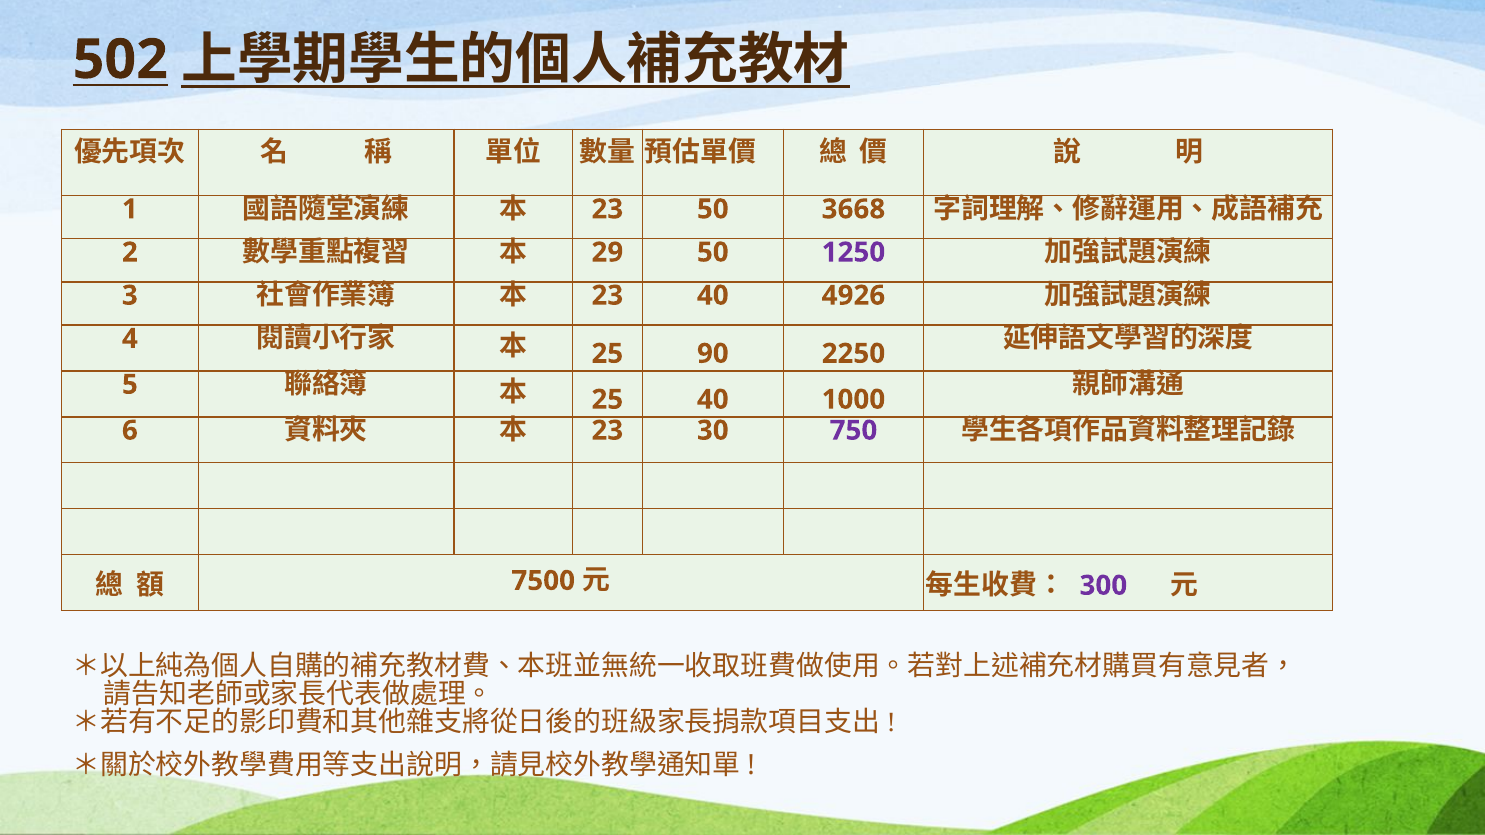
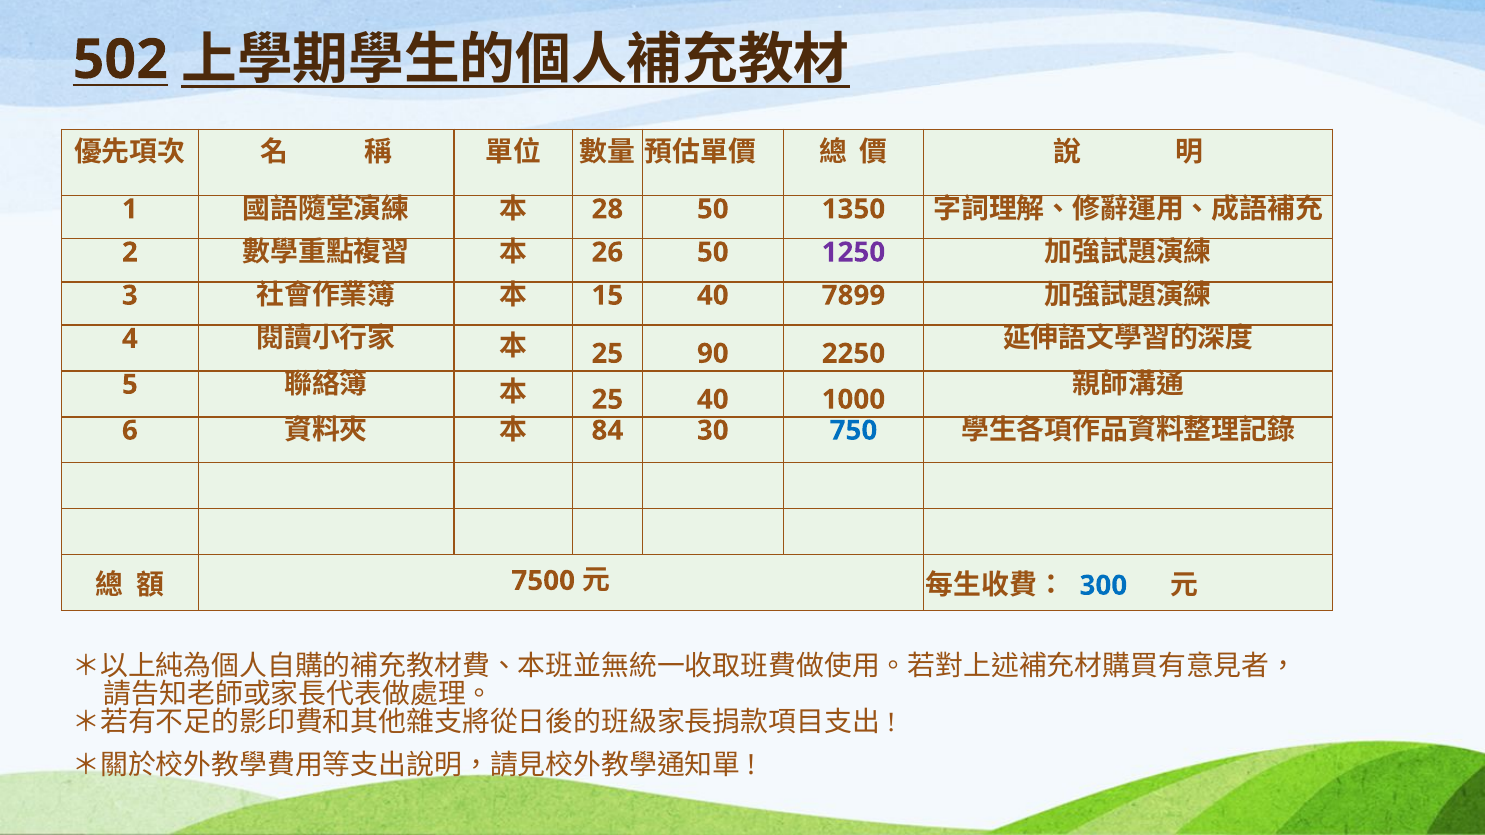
23 at (607, 209): 23 -> 28
3668: 3668 -> 1350
29: 29 -> 26
23 at (607, 296): 23 -> 15
4926: 4926 -> 7899
23 at (607, 431): 23 -> 84
750 colour: purple -> blue
300 colour: purple -> blue
